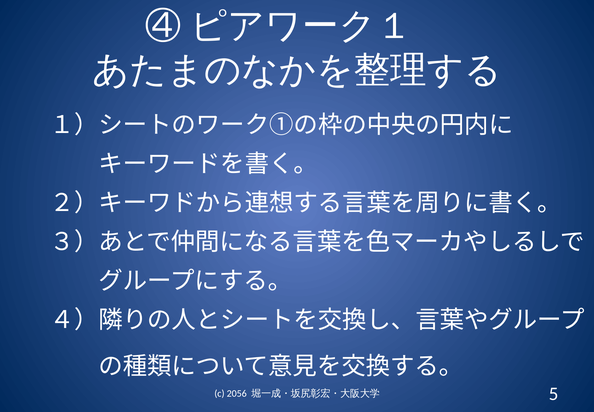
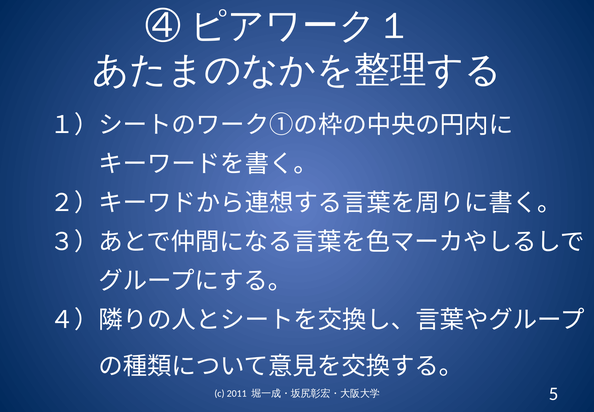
2056: 2056 -> 2011
